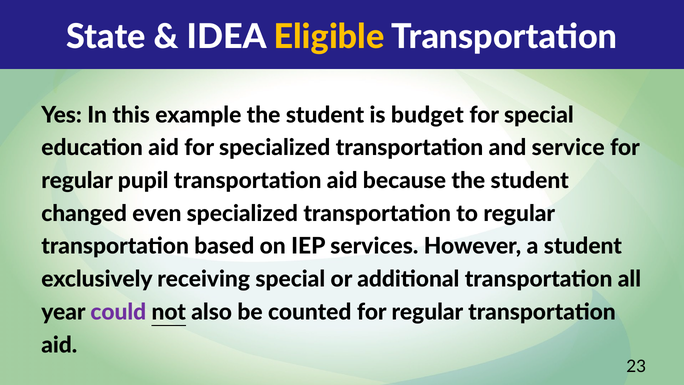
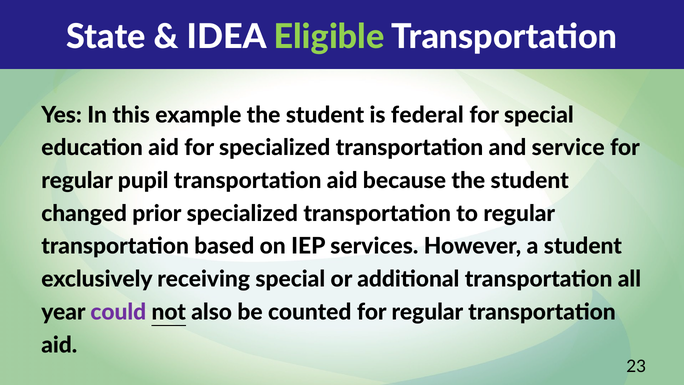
Eligible colour: yellow -> light green
budget: budget -> federal
even: even -> prior
